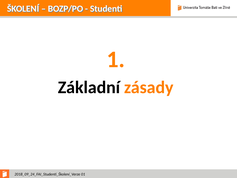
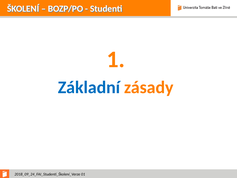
Základní colour: black -> blue
